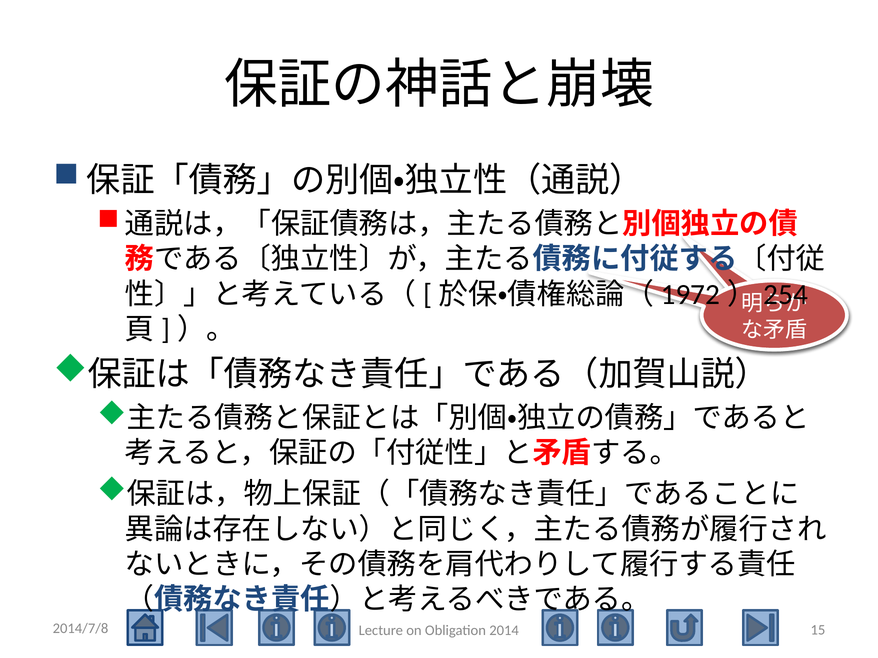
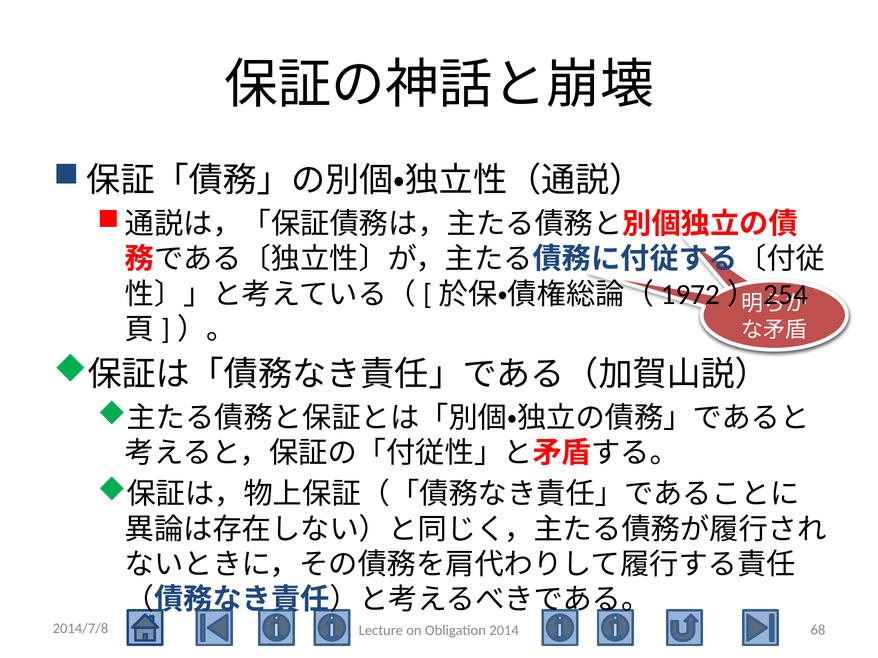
15: 15 -> 68
